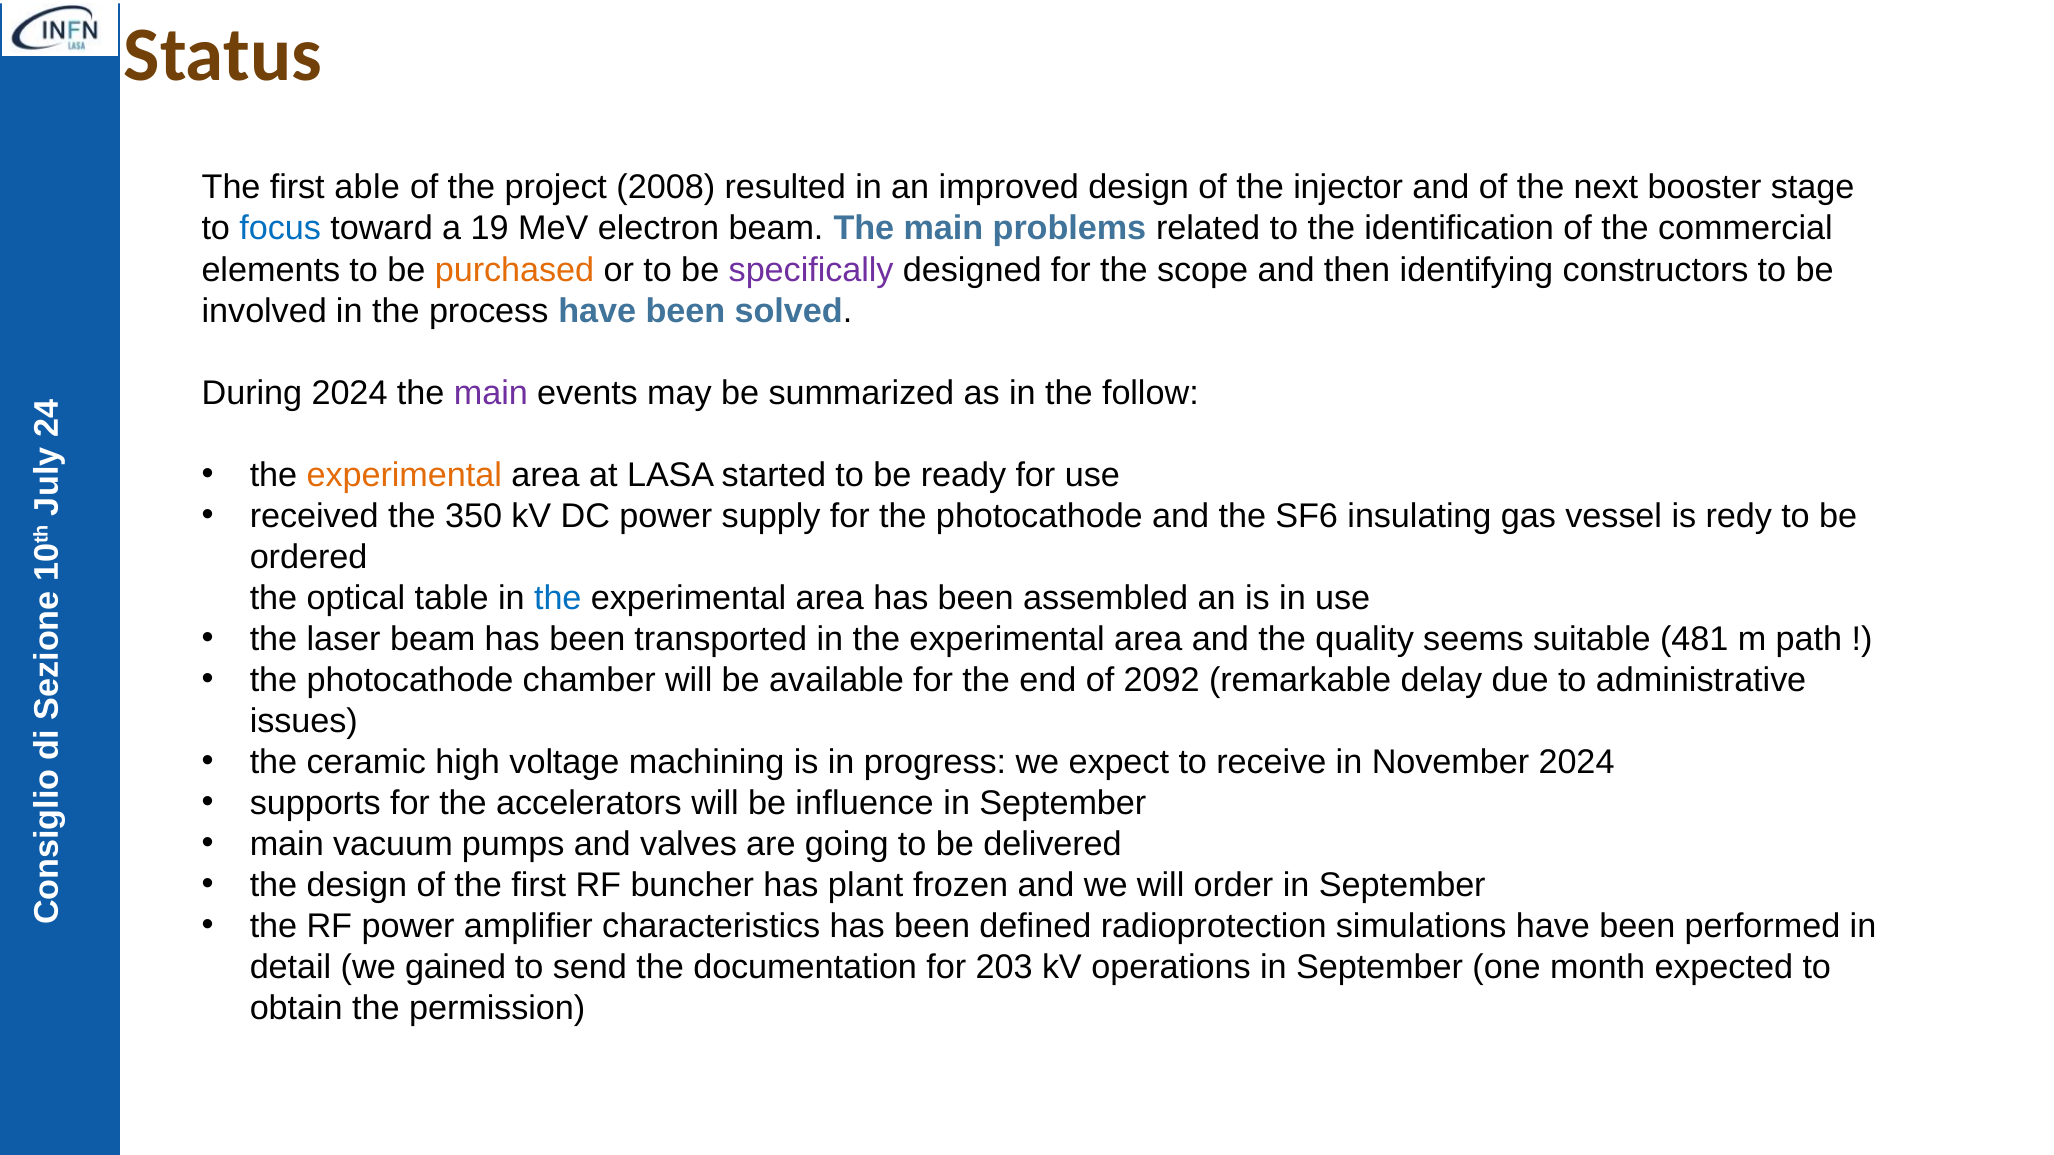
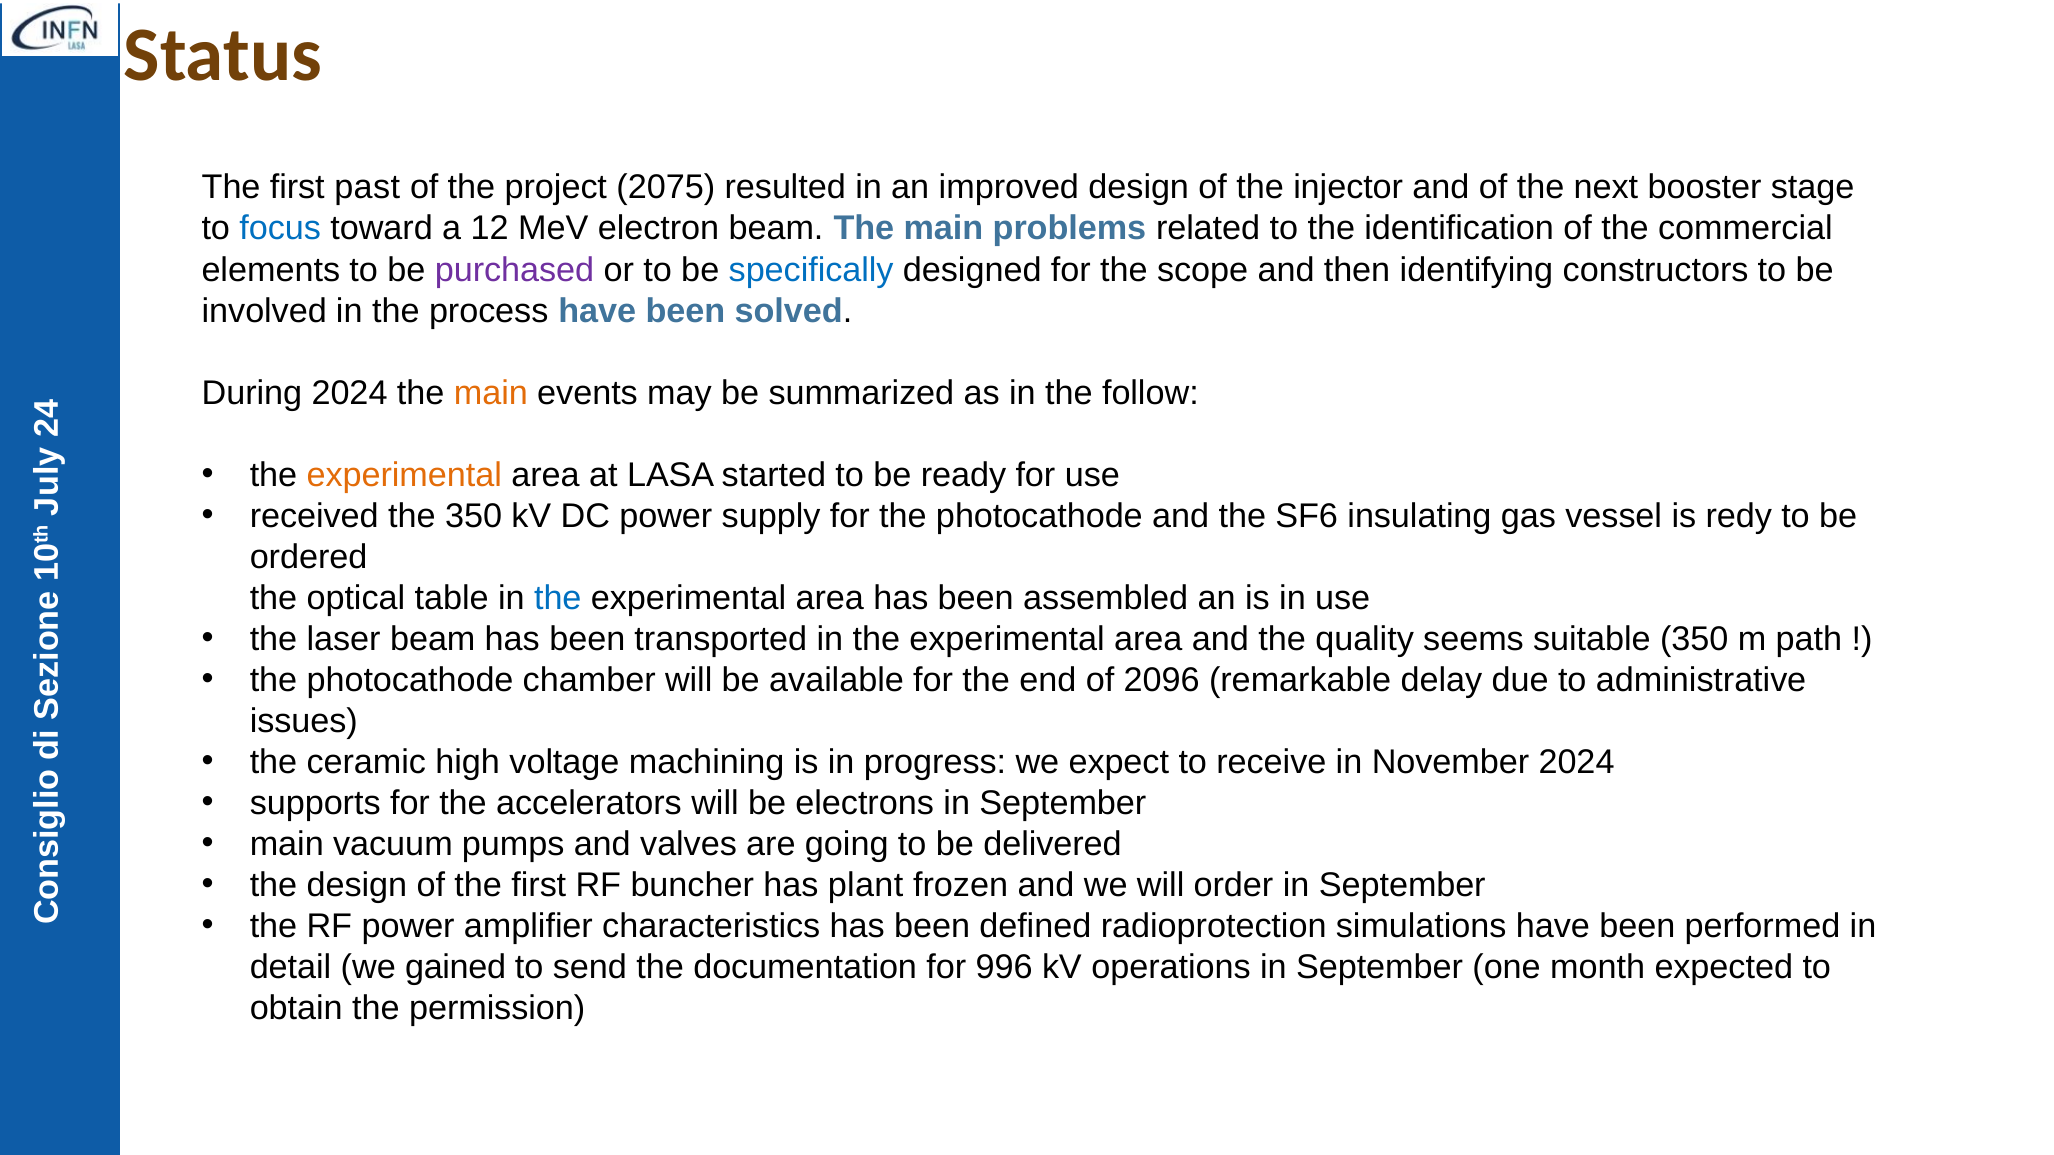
able: able -> past
2008: 2008 -> 2075
19: 19 -> 12
purchased colour: orange -> purple
specifically colour: purple -> blue
main at (491, 393) colour: purple -> orange
suitable 481: 481 -> 350
2092: 2092 -> 2096
influence: influence -> electrons
203: 203 -> 996
